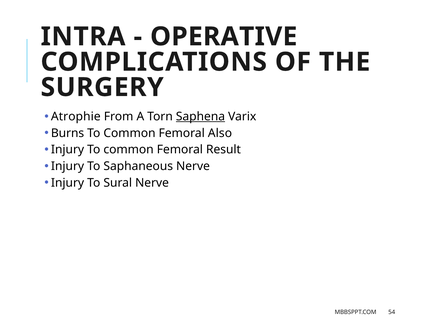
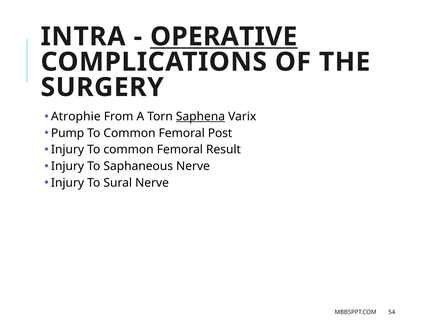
OPERATIVE underline: none -> present
Burns: Burns -> Pump
Also: Also -> Post
